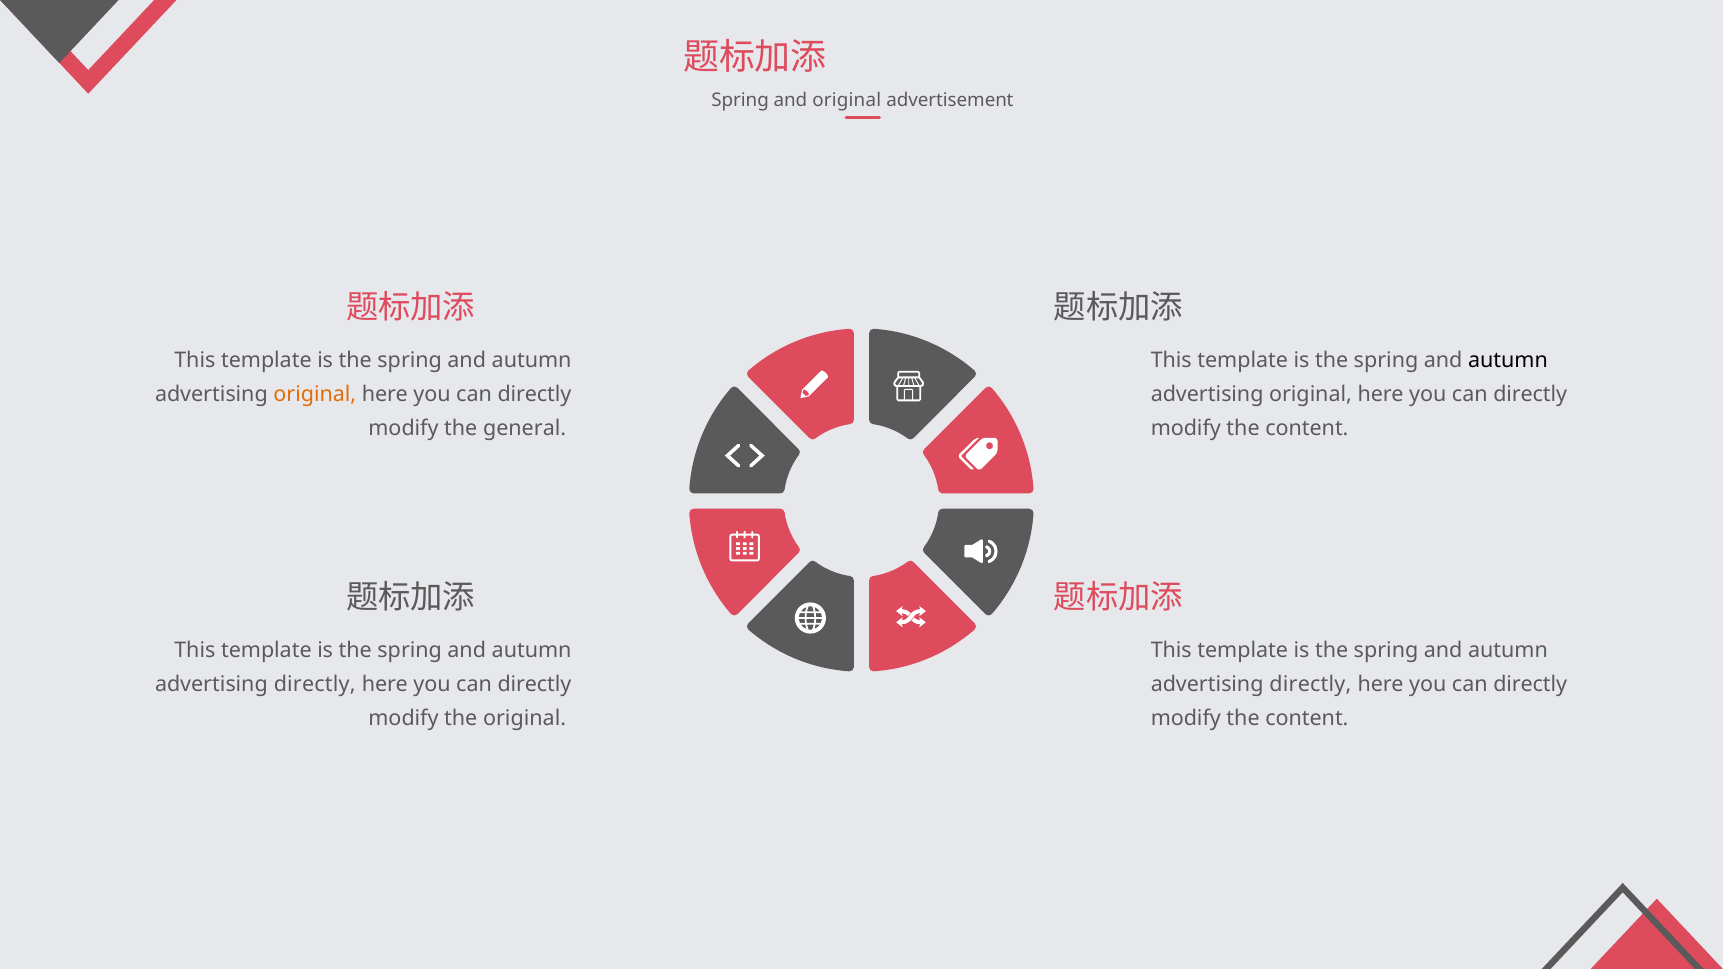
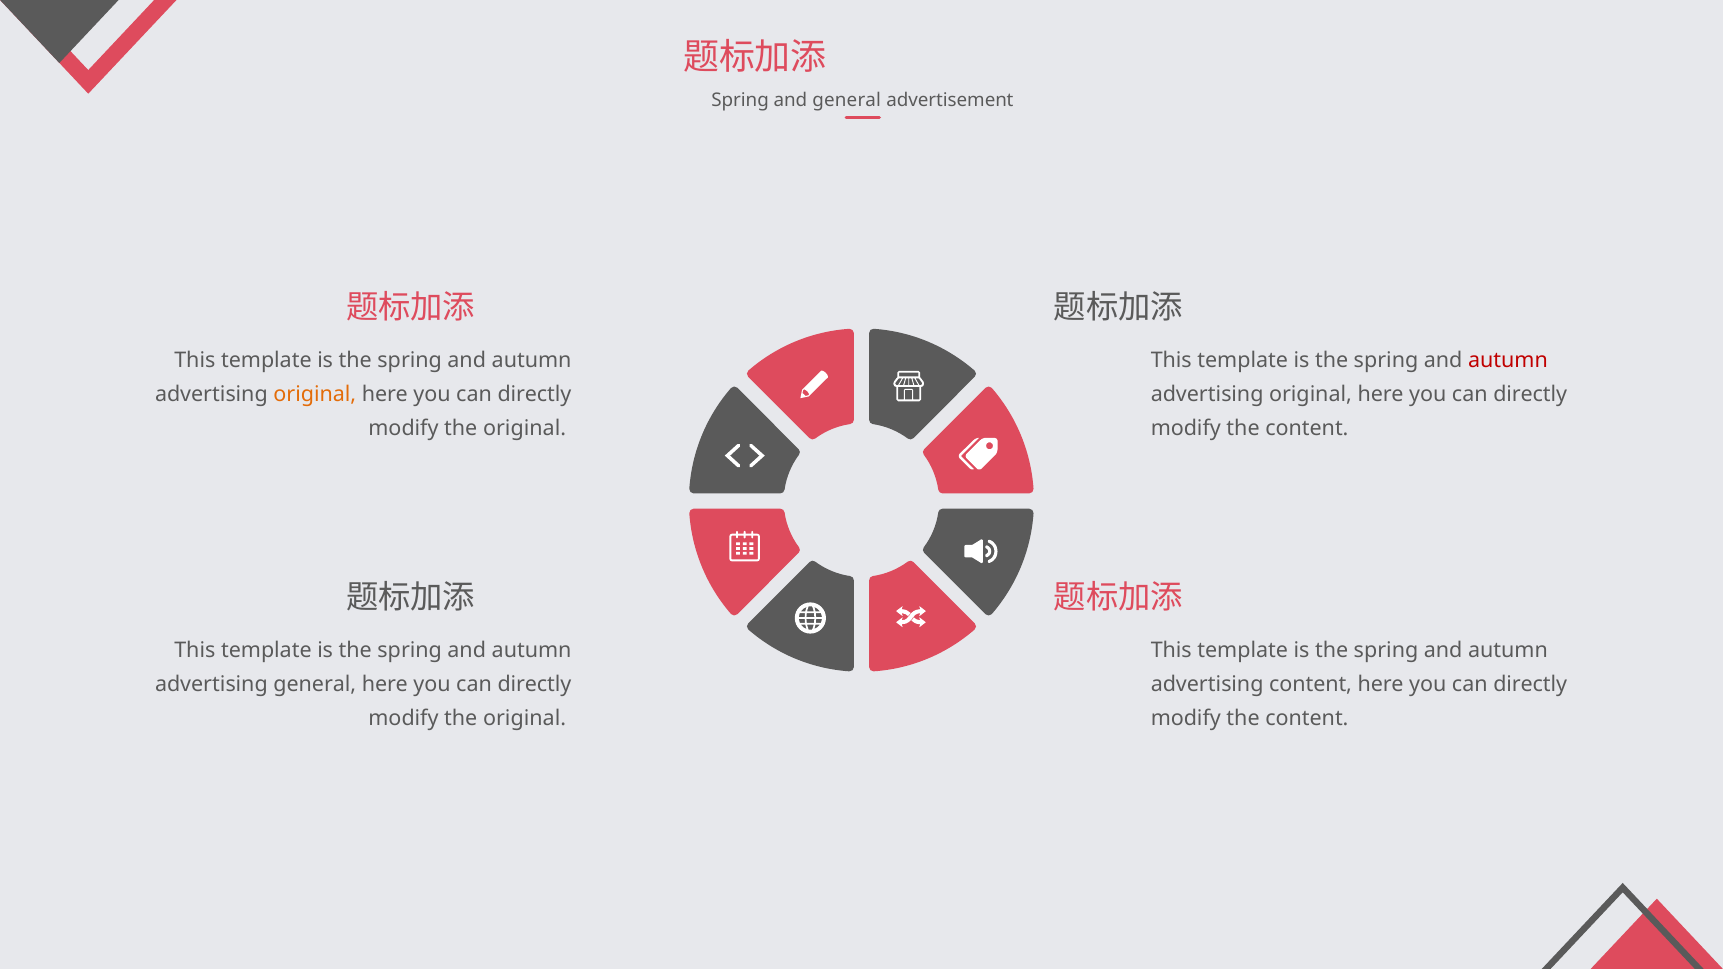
and original: original -> general
autumn at (1508, 361) colour: black -> red
general at (525, 428): general -> original
directly at (315, 685): directly -> general
directly at (1310, 685): directly -> content
